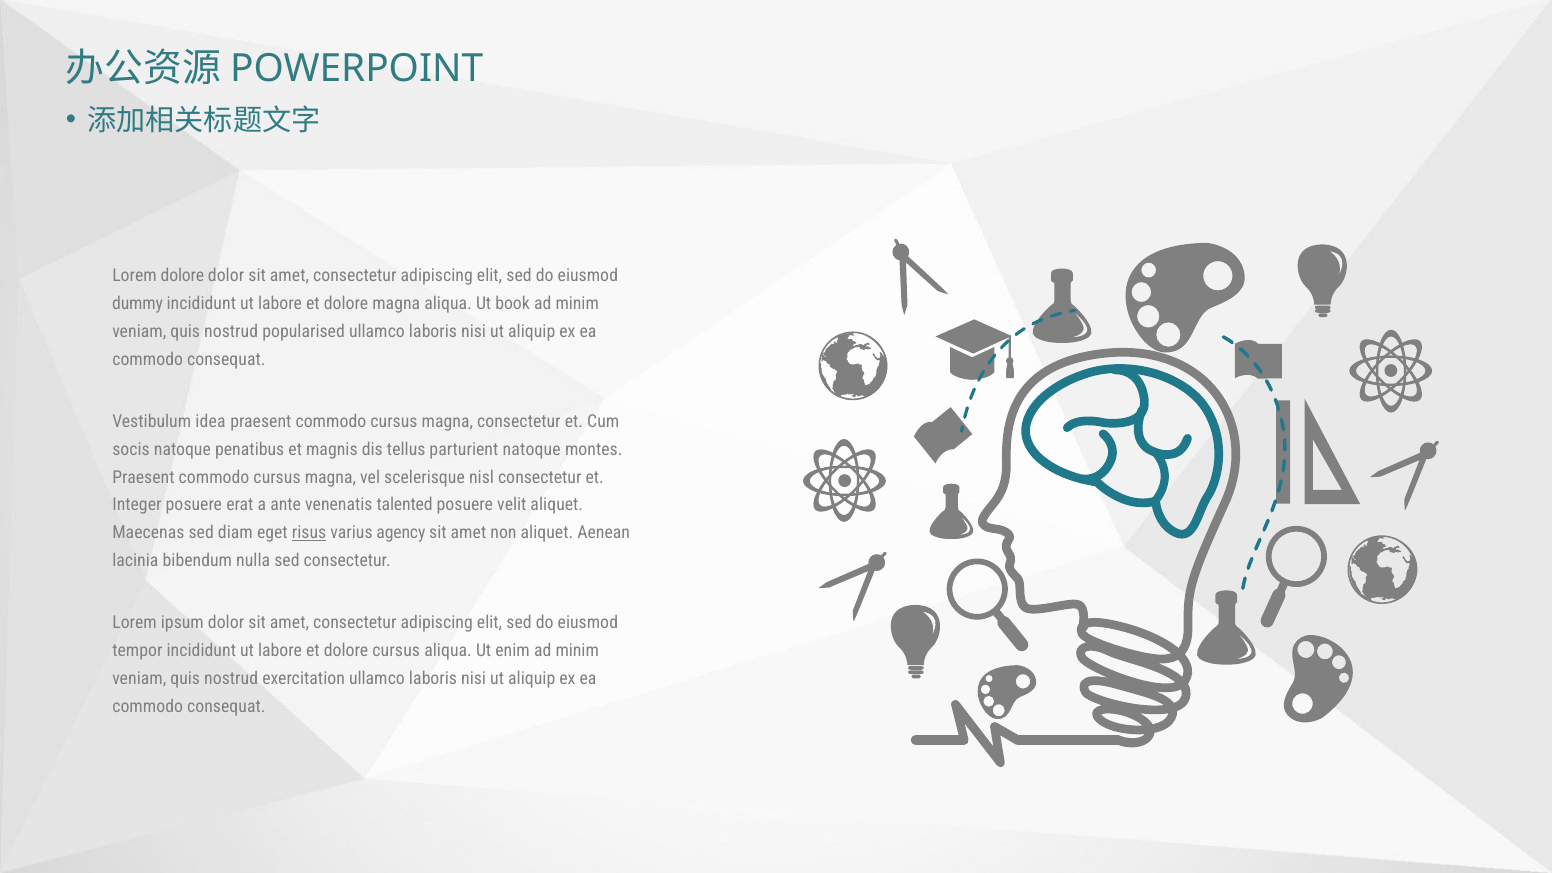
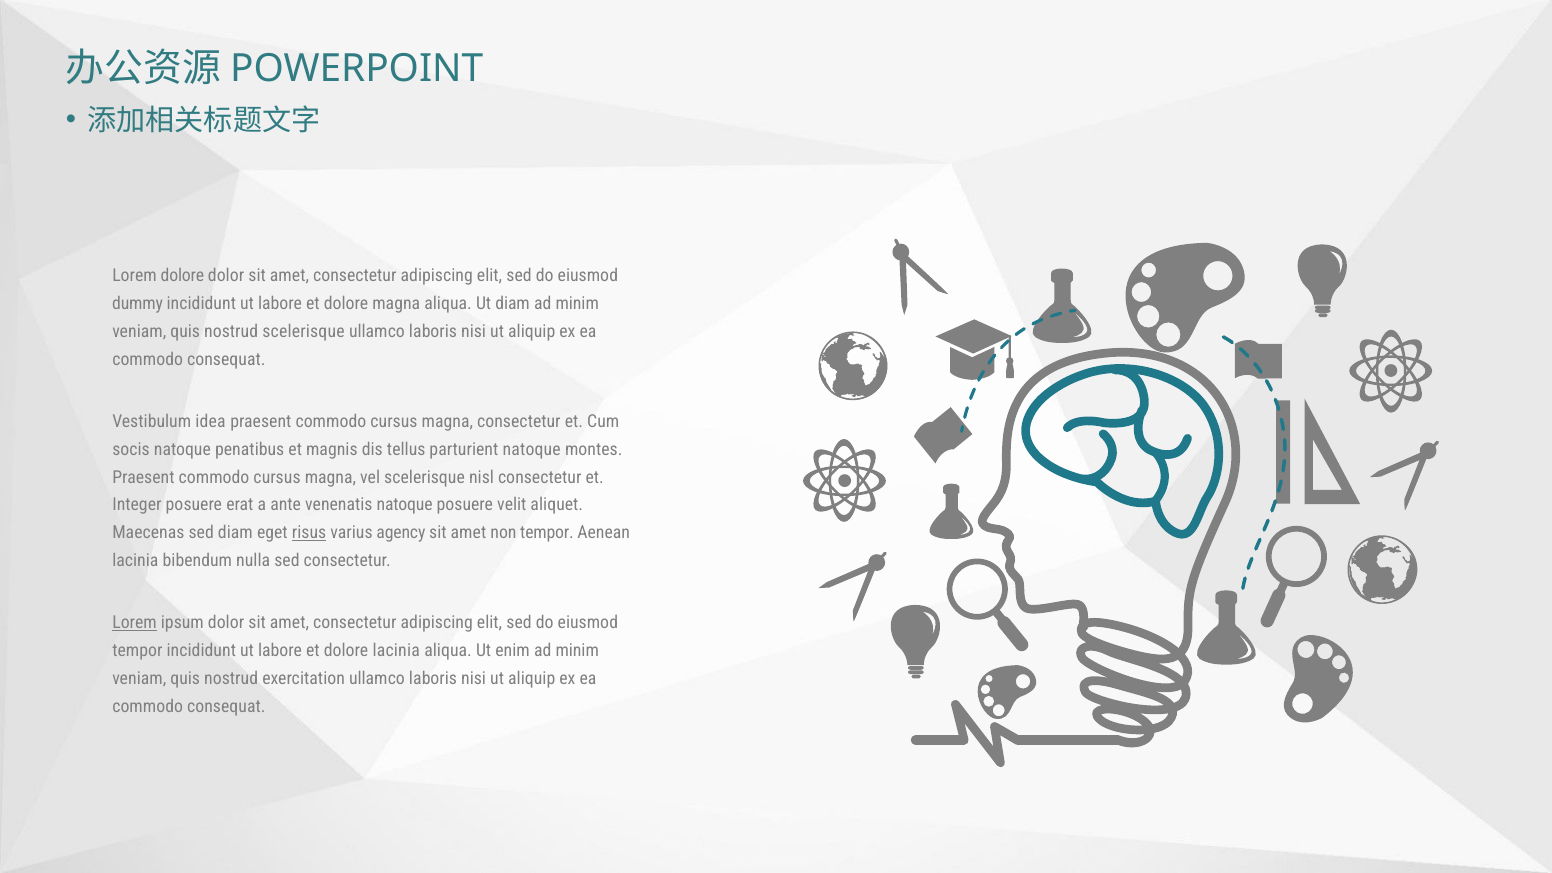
Ut book: book -> diam
nostrud popularised: popularised -> scelerisque
venenatis talented: talented -> natoque
non aliquet: aliquet -> tempor
Lorem at (135, 623) underline: none -> present
dolore cursus: cursus -> lacinia
